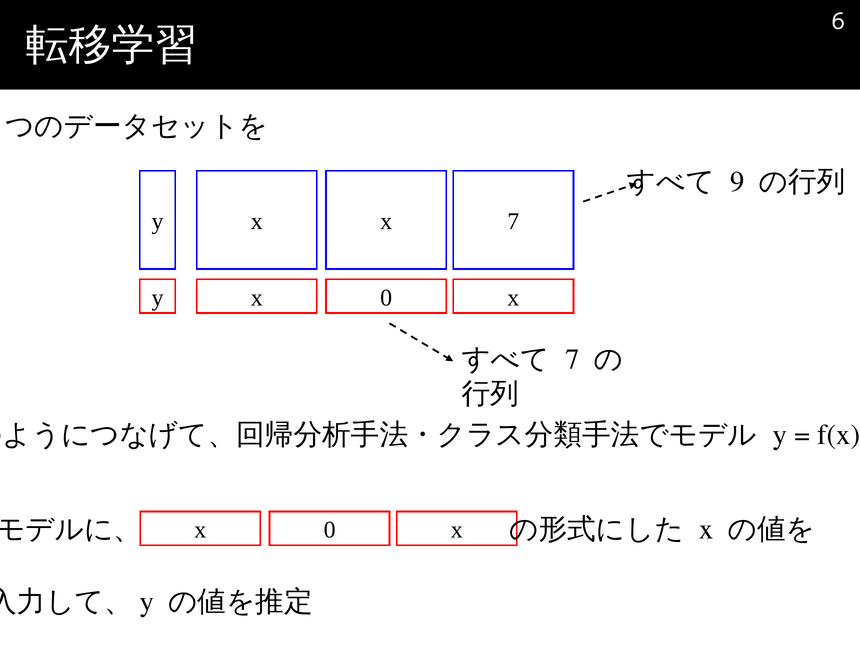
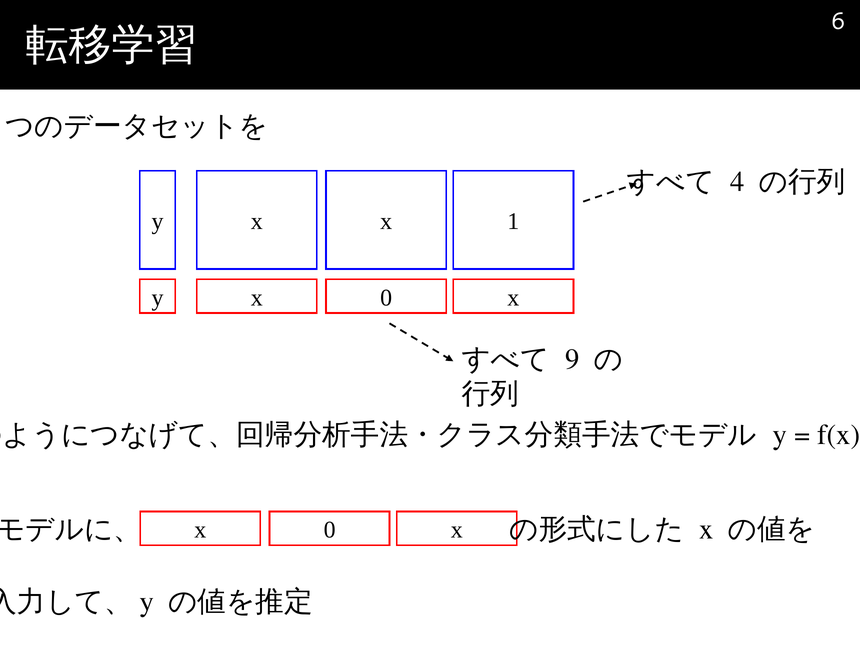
9: 9 -> 4
x 7: 7 -> 1
7 at (572, 359): 7 -> 9
